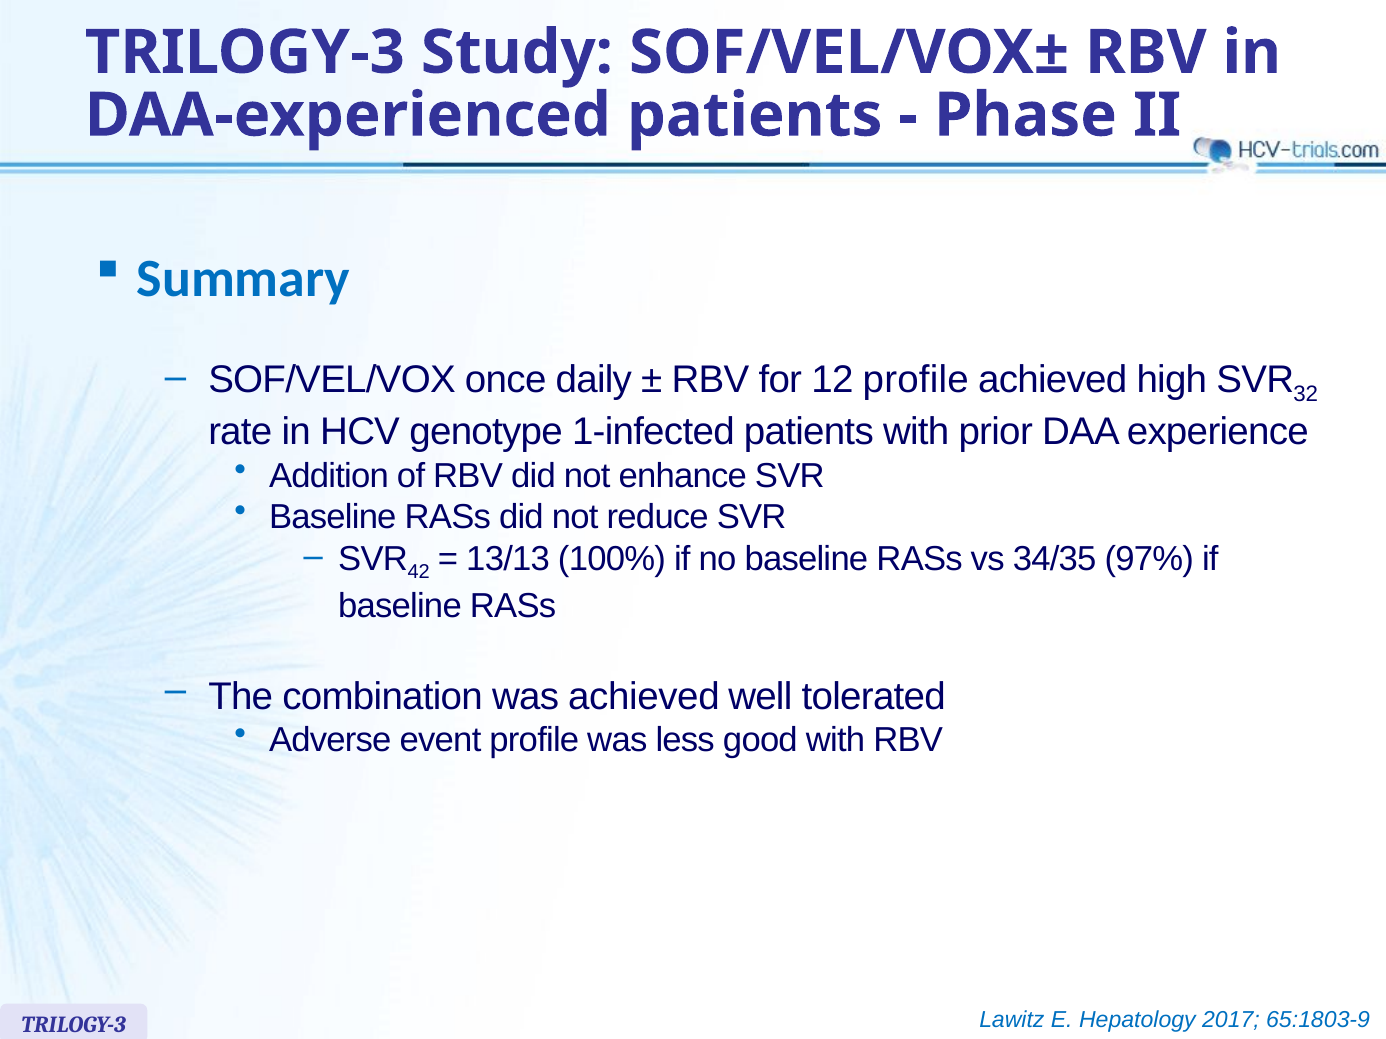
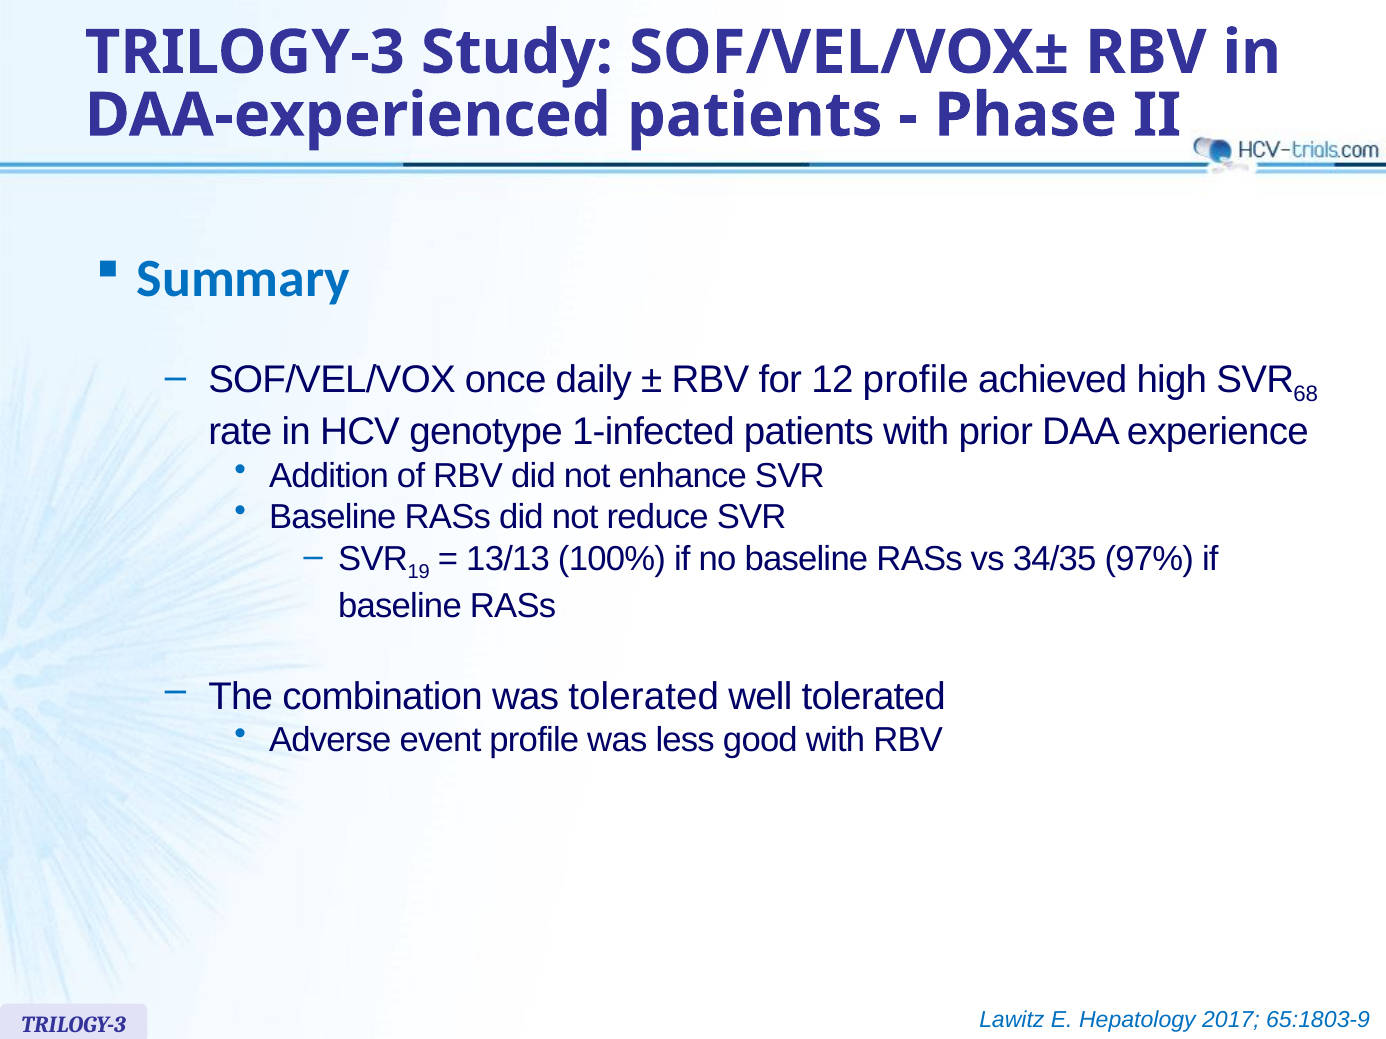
32: 32 -> 68
42: 42 -> 19
was achieved: achieved -> tolerated
